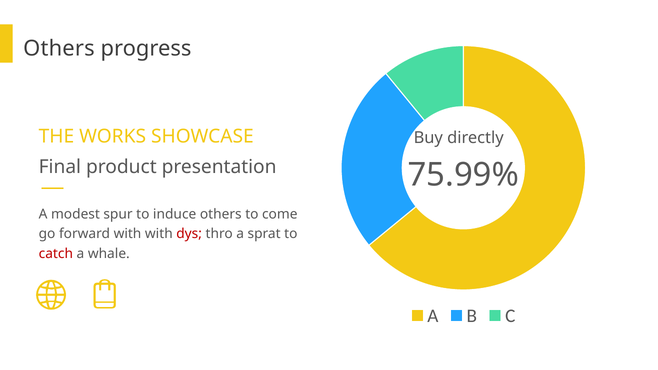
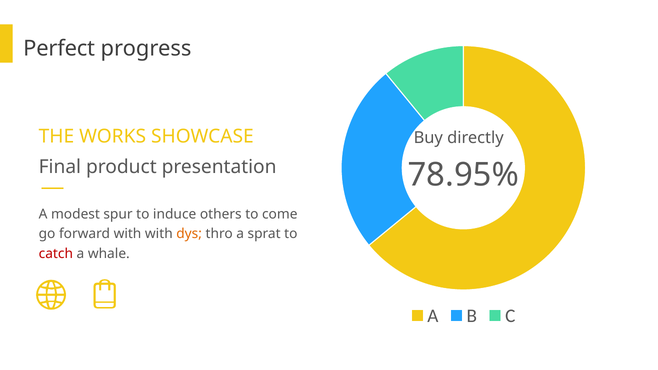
Others at (59, 48): Others -> Perfect
75.99%: 75.99% -> 78.95%
dys colour: red -> orange
